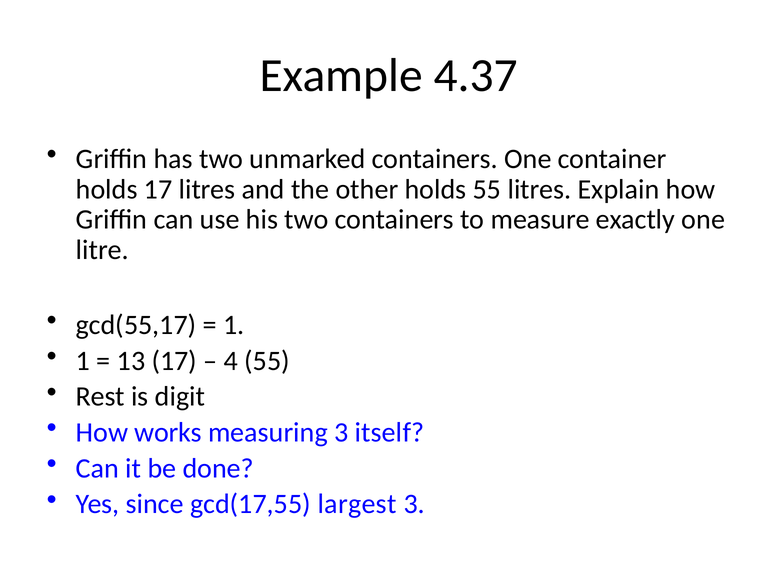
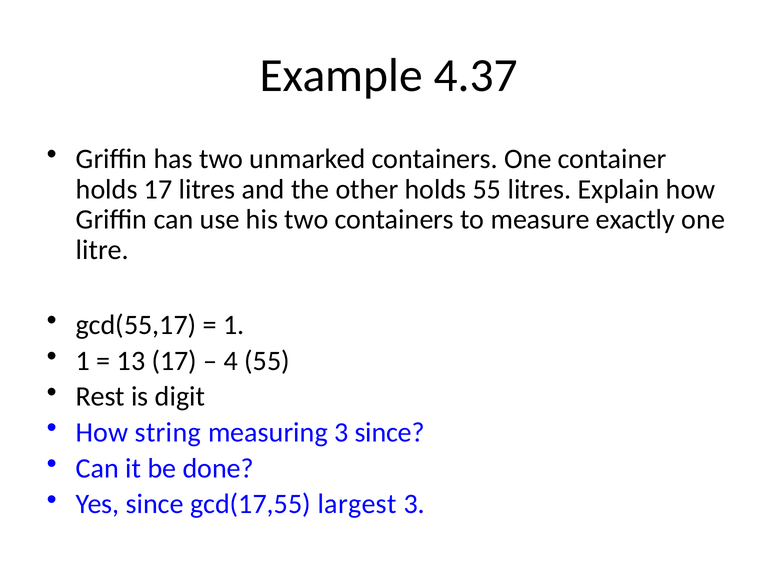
works: works -> string
3 itself: itself -> since
